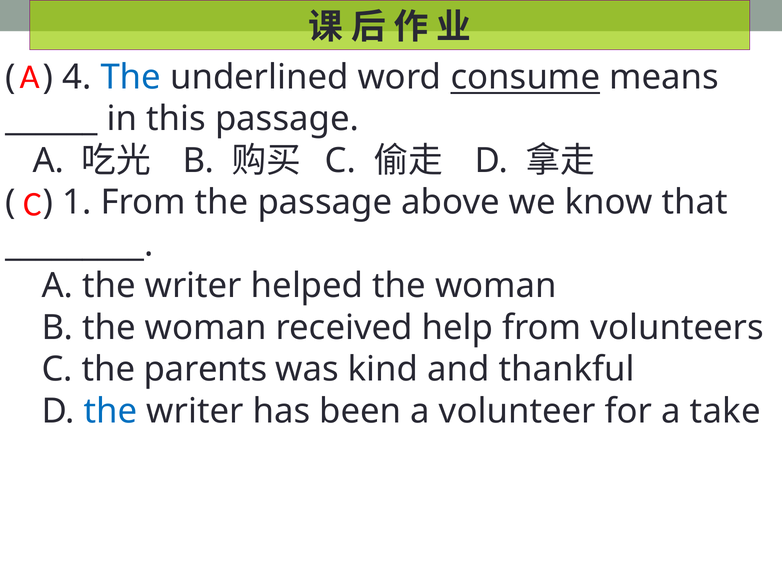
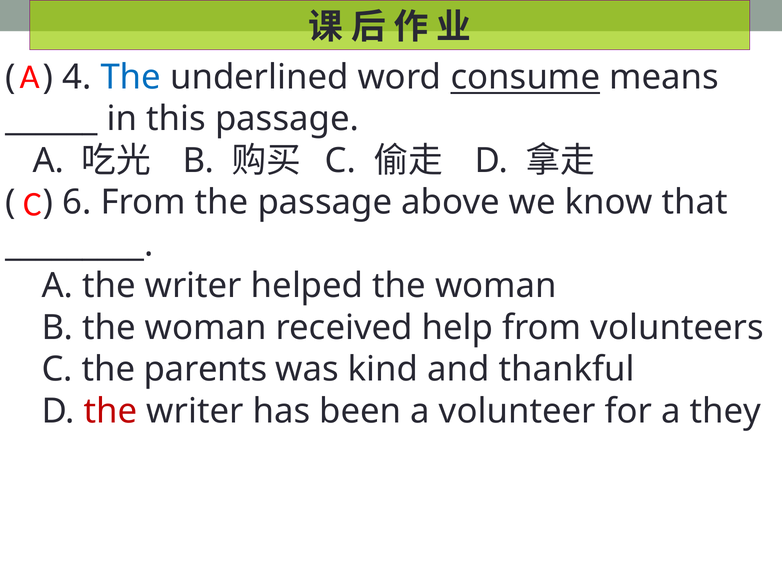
1: 1 -> 6
the at (111, 411) colour: blue -> red
take: take -> they
